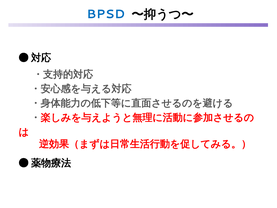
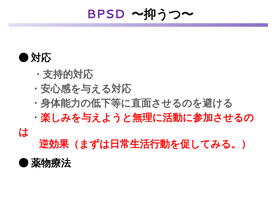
BPSD colour: blue -> purple
